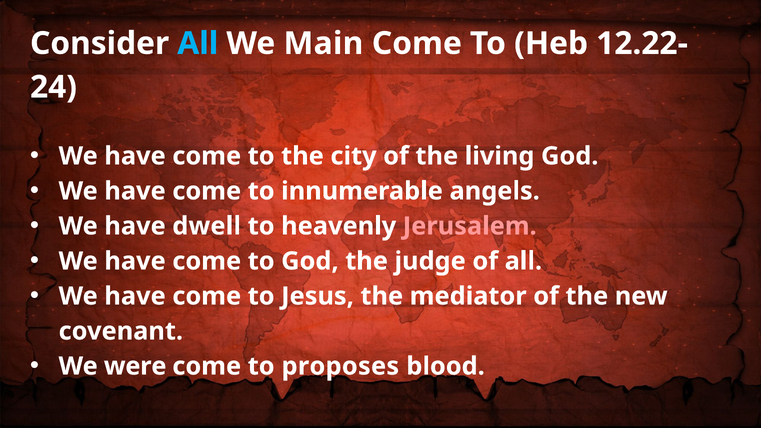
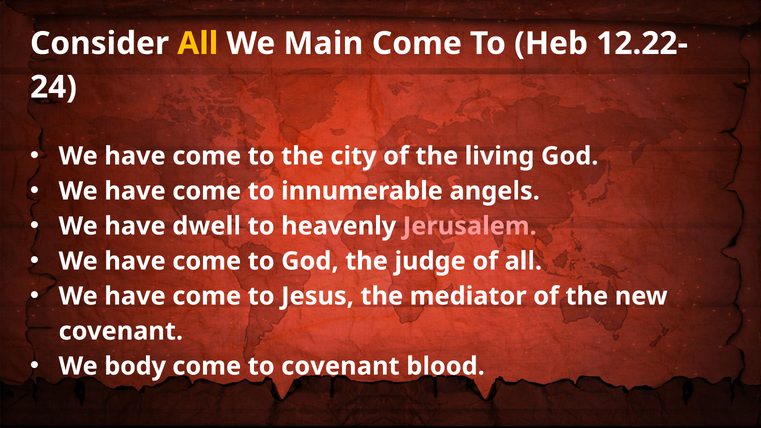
All at (198, 43) colour: light blue -> yellow
were: were -> body
to proposes: proposes -> covenant
